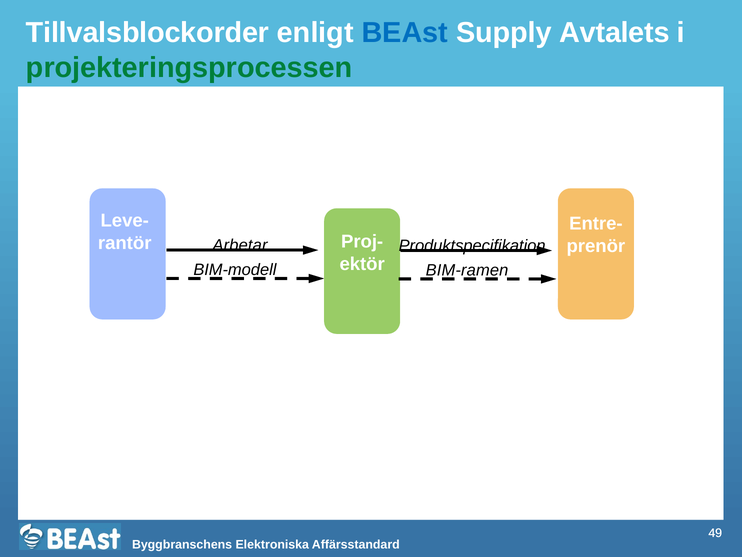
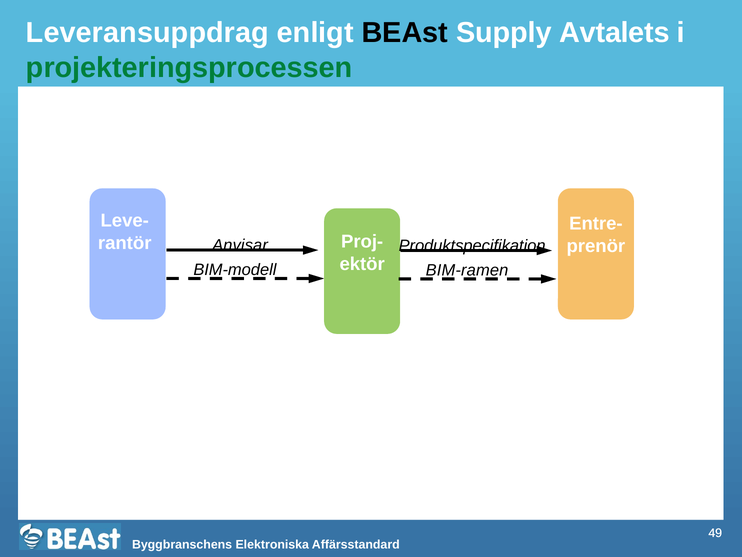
Tillvalsblockorder: Tillvalsblockorder -> Leveransuppdrag
BEAst colour: blue -> black
Arbetar: Arbetar -> Anvisar
